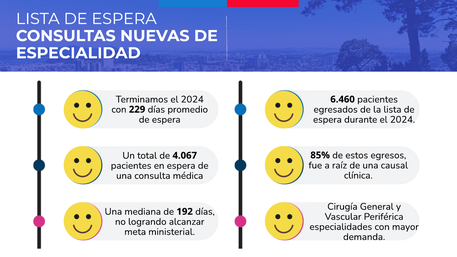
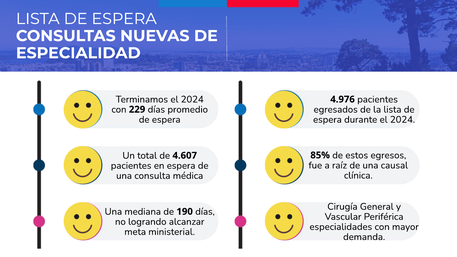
6.460: 6.460 -> 4.976
4.067: 4.067 -> 4.607
192: 192 -> 190
